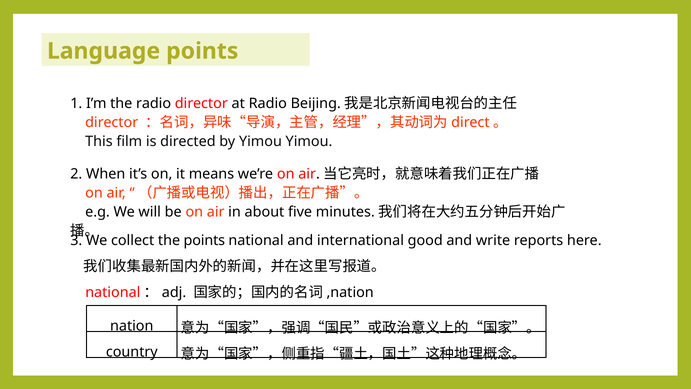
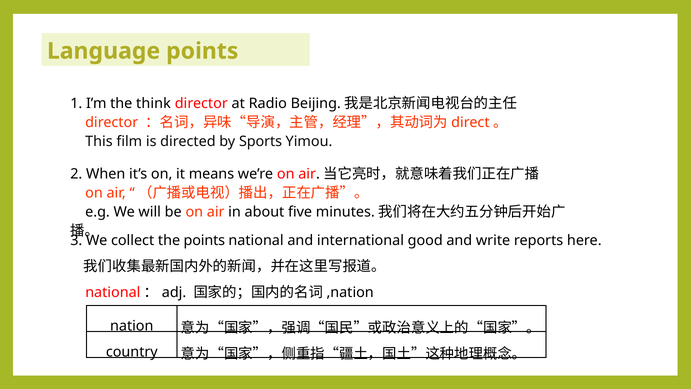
the radio: radio -> think
by Yimou: Yimou -> Sports
